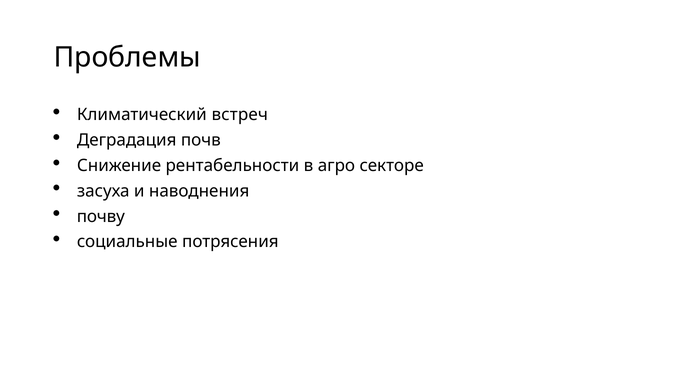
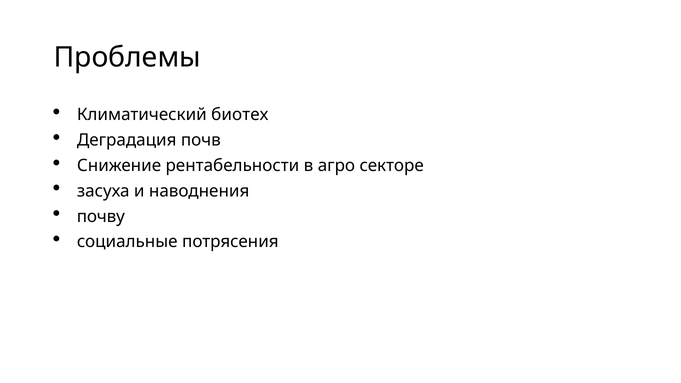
встреч: встреч -> биотех
